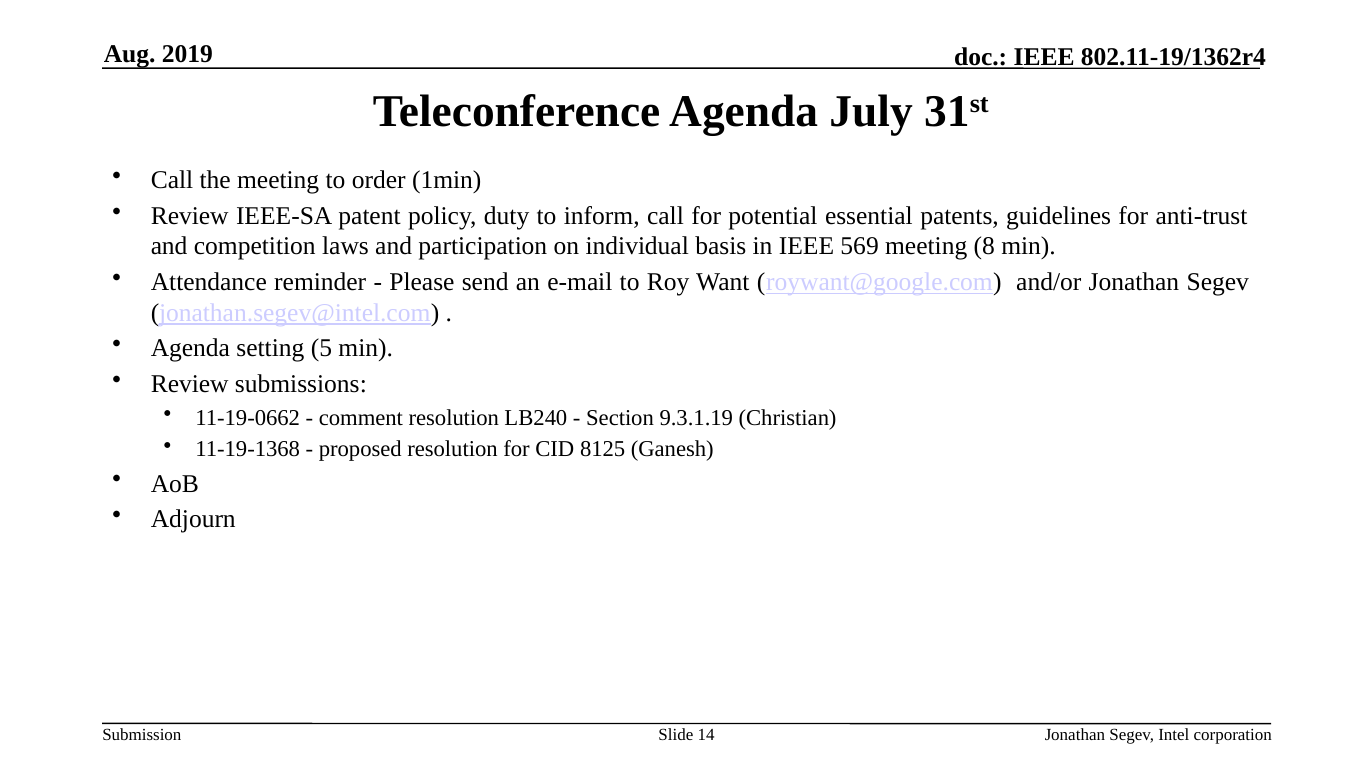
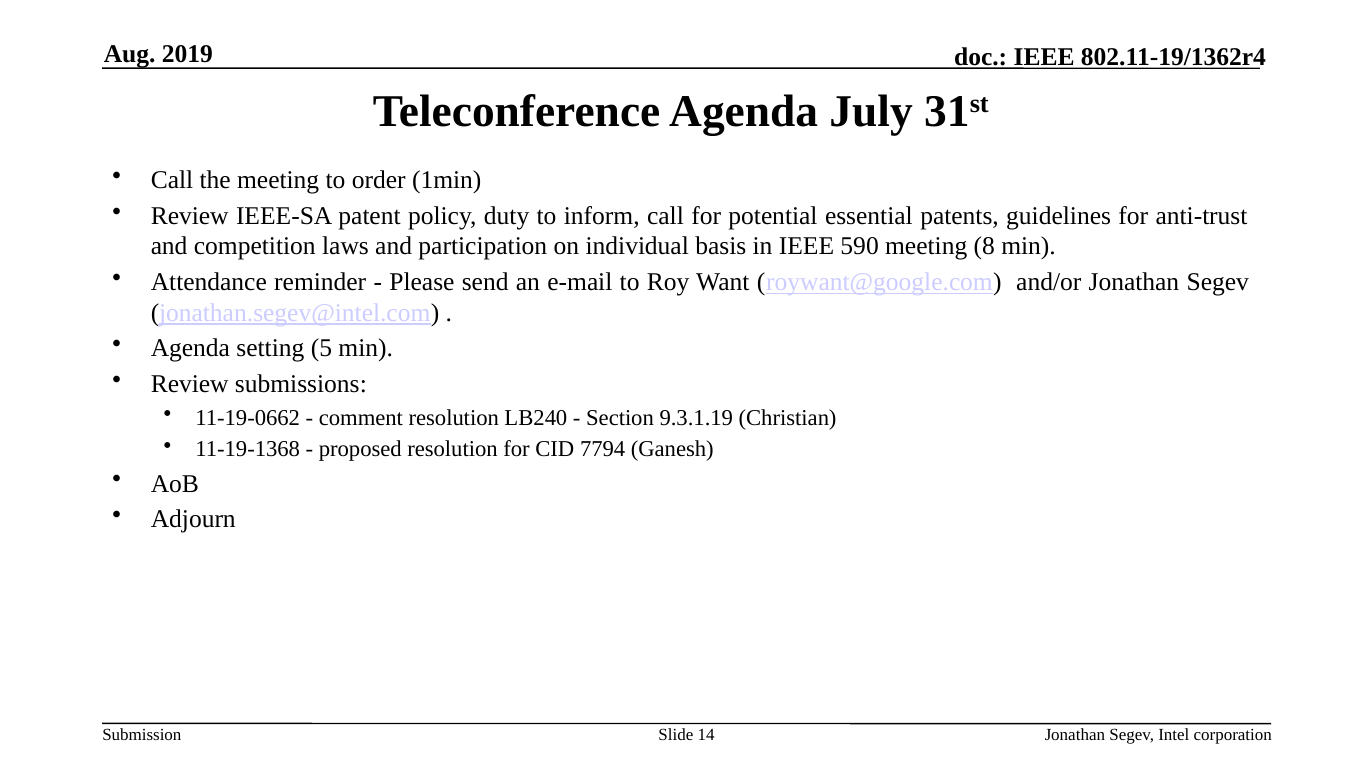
569: 569 -> 590
8125: 8125 -> 7794
